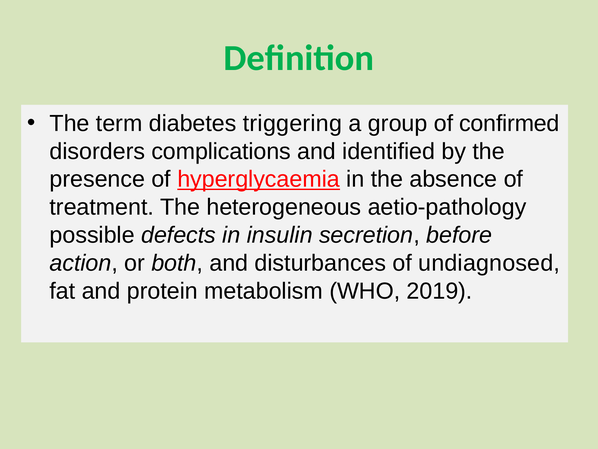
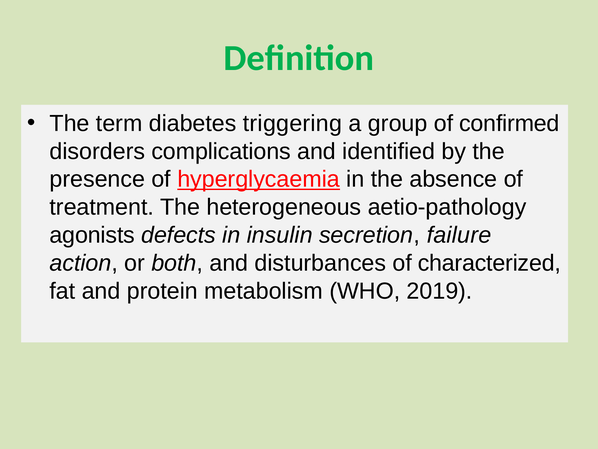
possible: possible -> agonists
before: before -> failure
undiagnosed: undiagnosed -> characterized
